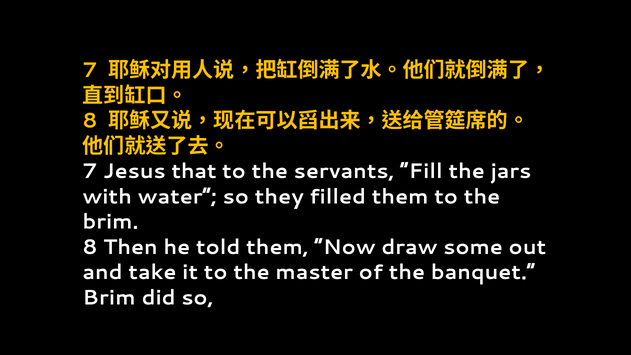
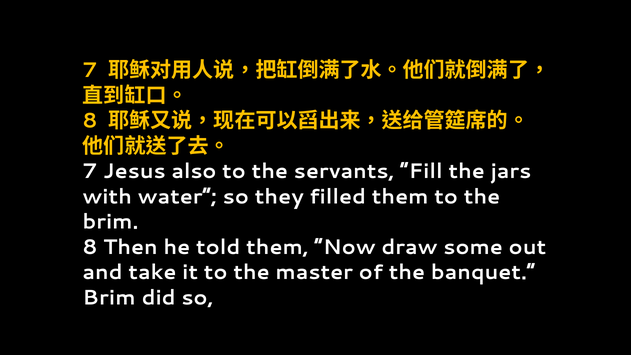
that: that -> also
